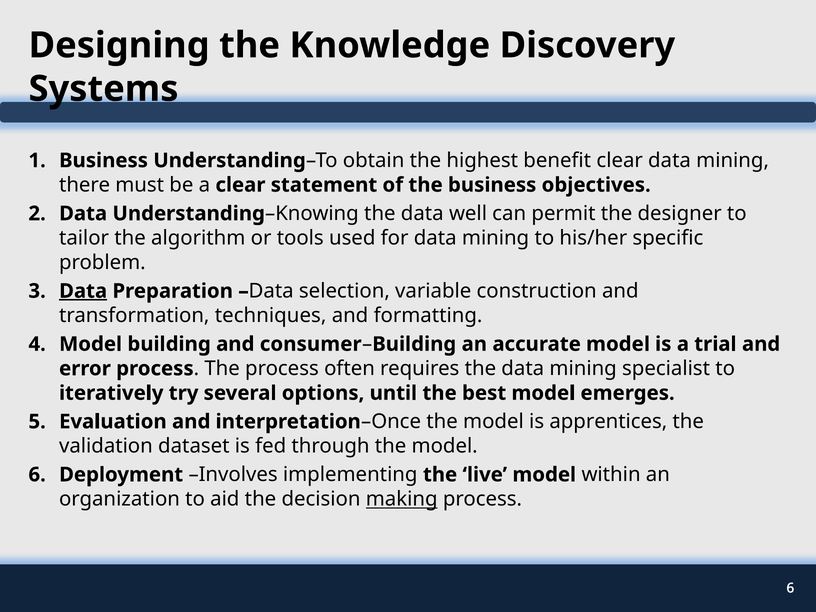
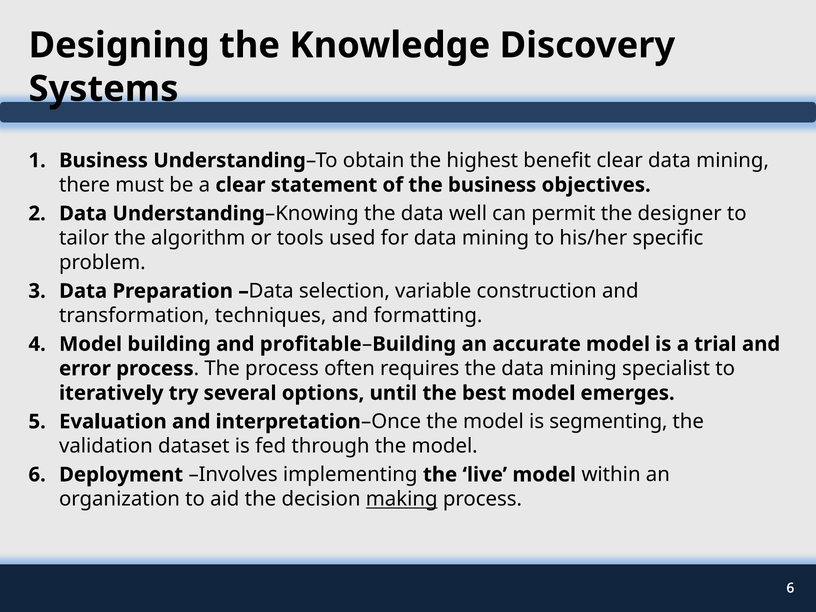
Data at (83, 291) underline: present -> none
consumer: consumer -> profitable
apprentices: apprentices -> segmenting
